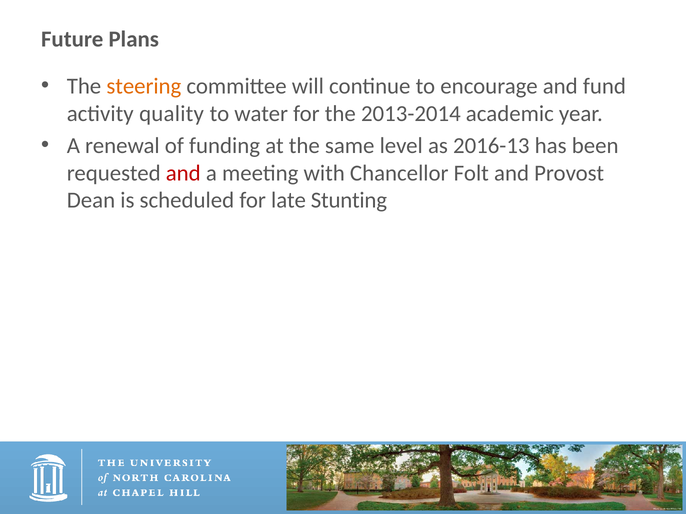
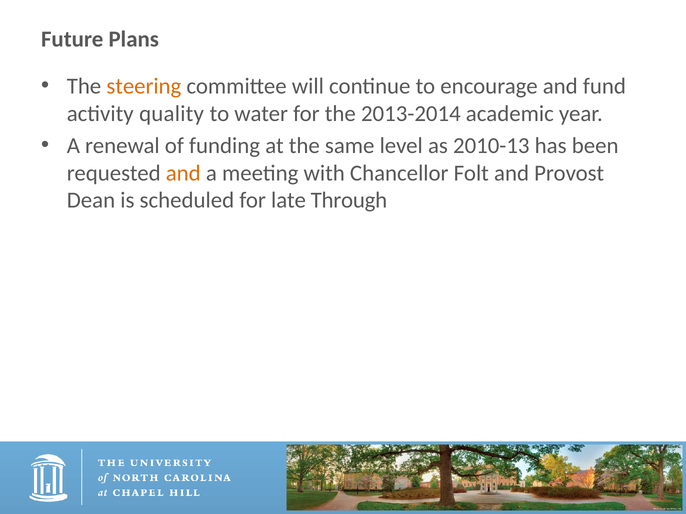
2016-13: 2016-13 -> 2010-13
and at (183, 173) colour: red -> orange
Stunting: Stunting -> Through
